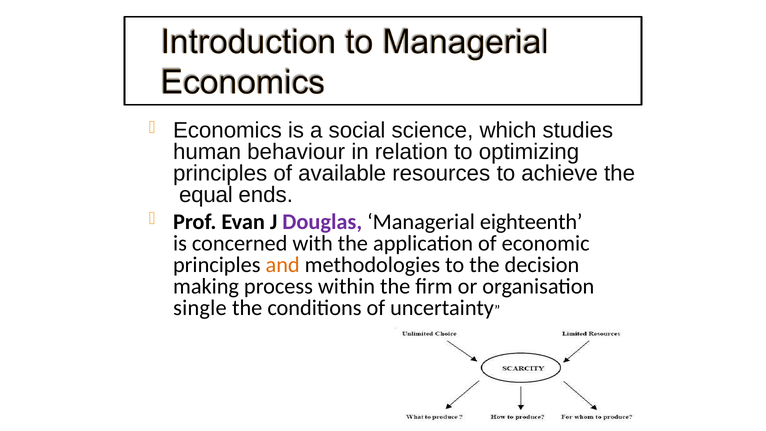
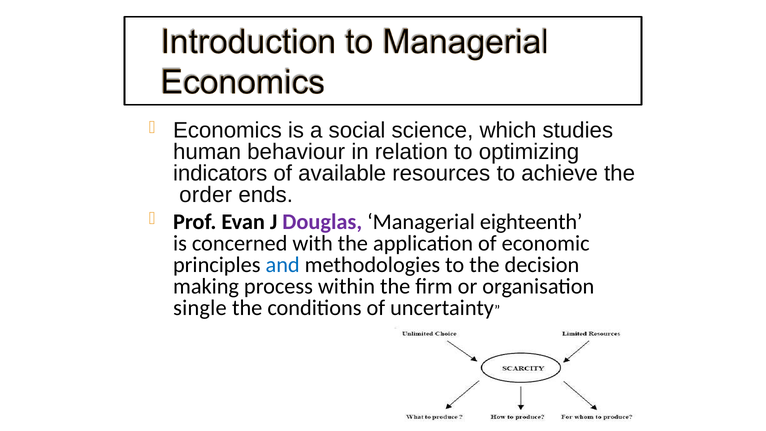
principles at (220, 173): principles -> indicators
equal: equal -> order
and colour: orange -> blue
